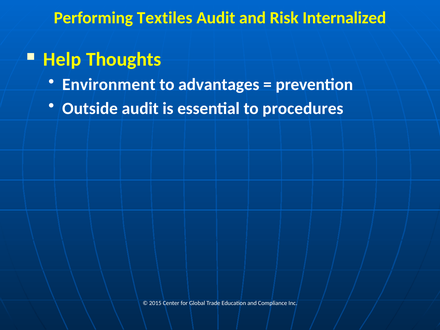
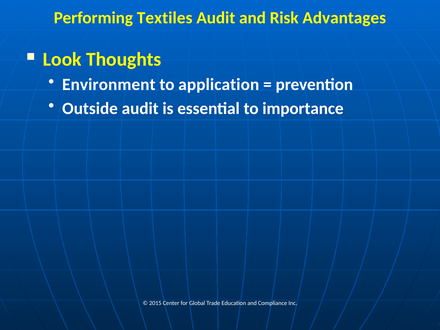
Internalized: Internalized -> Advantages
Help: Help -> Look
advantages: advantages -> application
procedures: procedures -> importance
